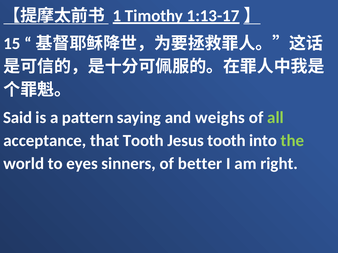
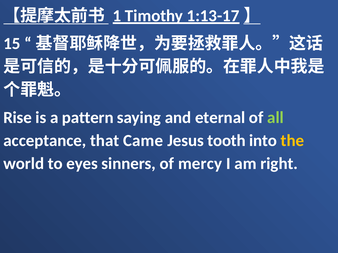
Said: Said -> Rise
weighs: weighs -> eternal
that Tooth: Tooth -> Came
the colour: light green -> yellow
better: better -> mercy
